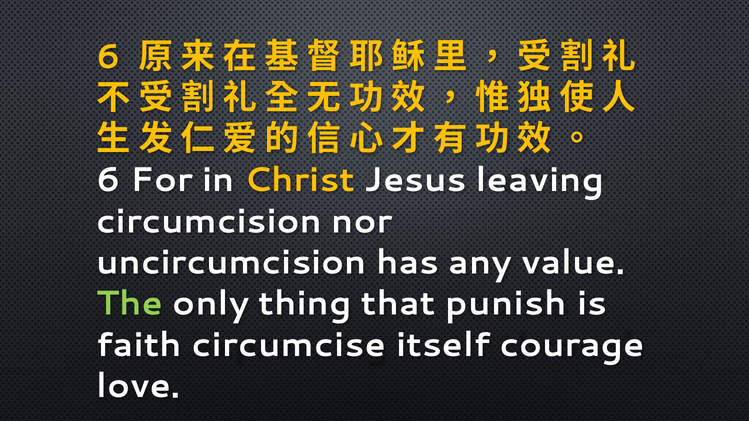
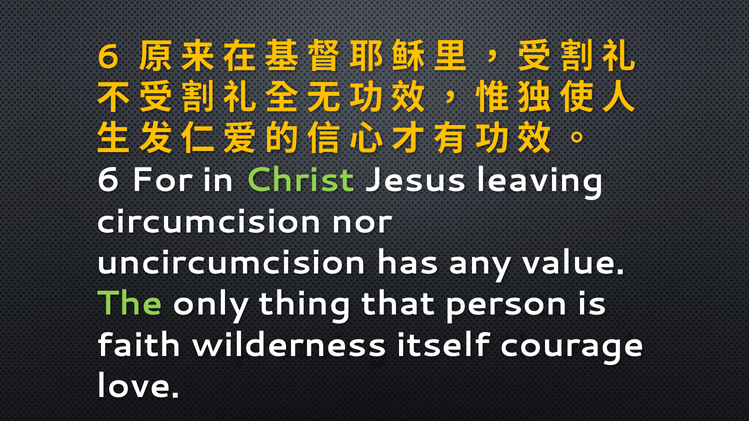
Christ colour: yellow -> light green
punish: punish -> person
circumcise: circumcise -> wilderness
